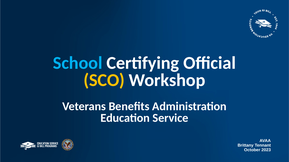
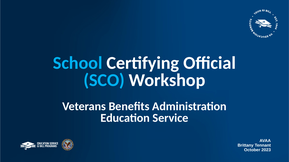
SCO colour: yellow -> light blue
